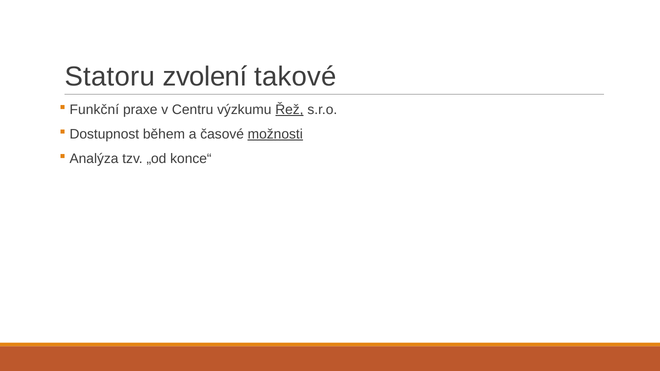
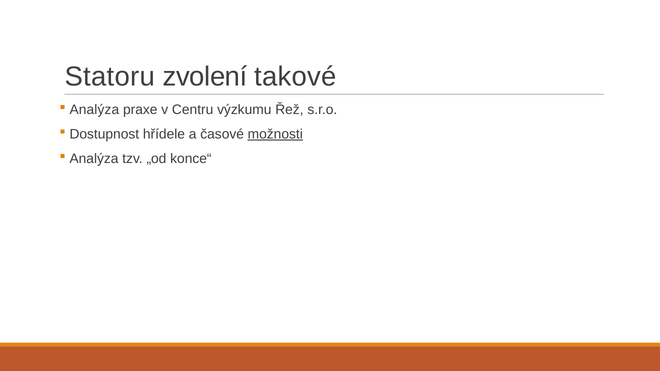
Funkční at (94, 110): Funkční -> Analýza
Řež underline: present -> none
během: během -> hřídele
